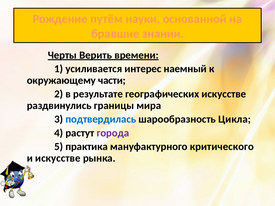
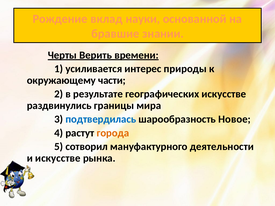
путём: путём -> вклад
наемный: наемный -> природы
Цикла: Цикла -> Новое
города colour: purple -> orange
практика: практика -> сотворил
критического: критического -> деятельности
